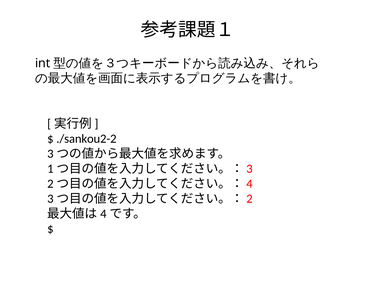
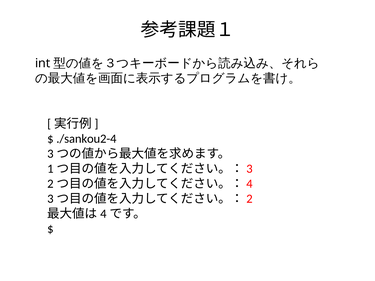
./sankou2-2: ./sankou2-2 -> ./sankou2-4
